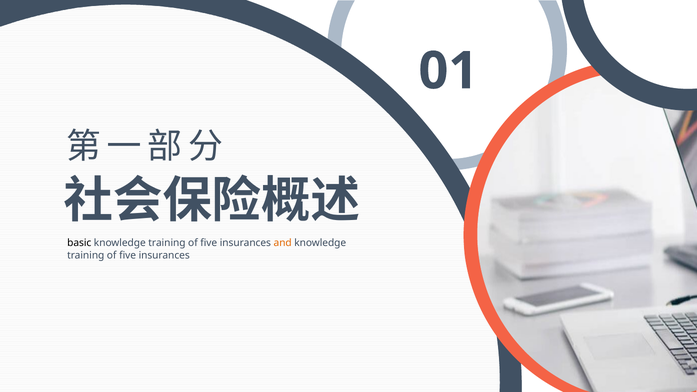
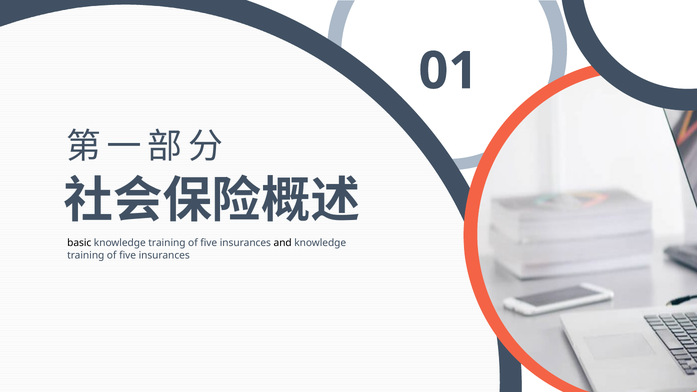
and colour: orange -> black
